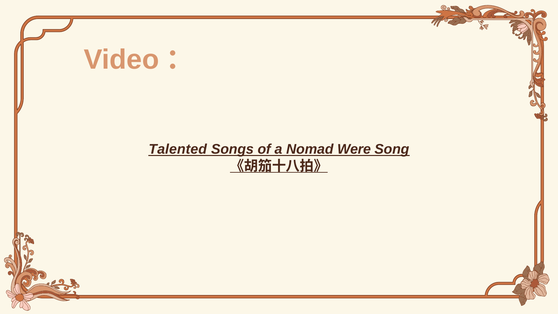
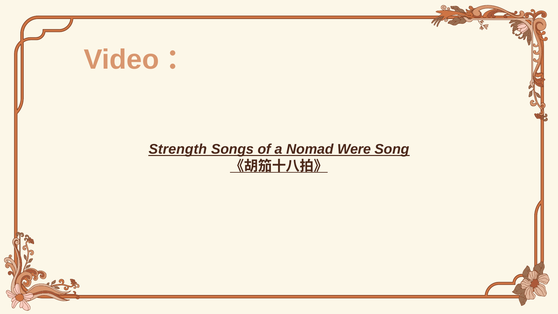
Talented: Talented -> Strength
